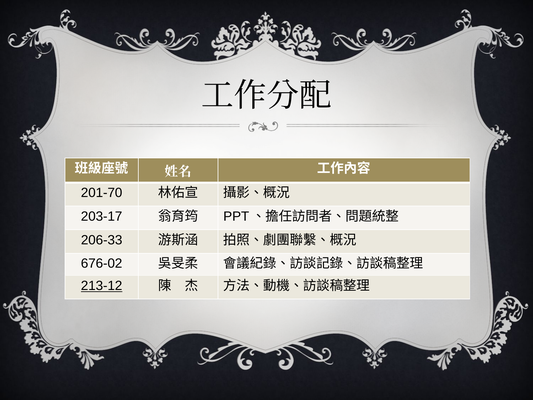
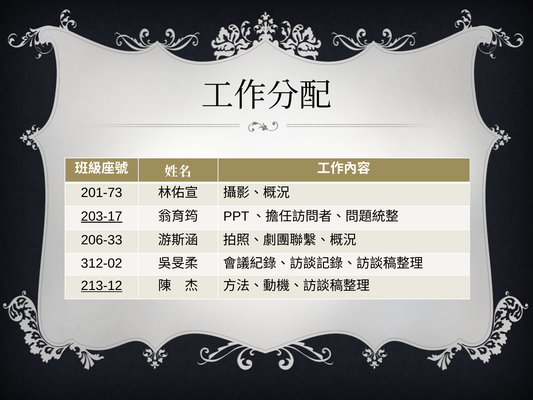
201-70: 201-70 -> 201-73
203-17 underline: none -> present
676-02: 676-02 -> 312-02
